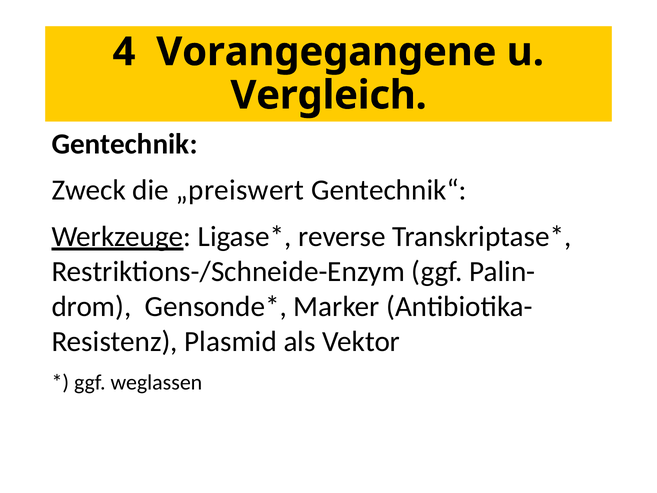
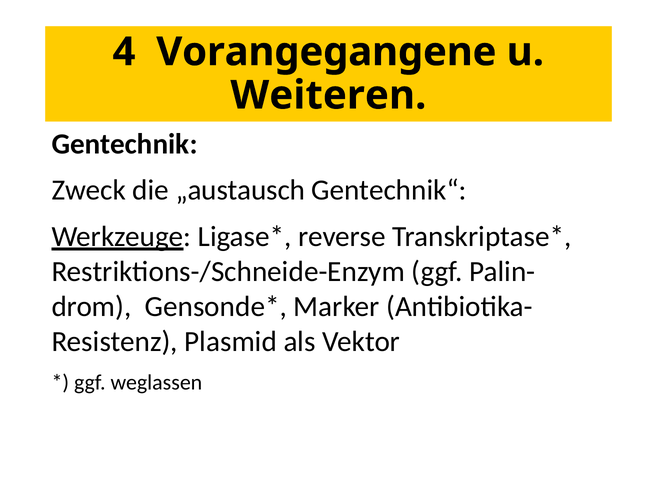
Vergleich: Vergleich -> Weiteren
„preiswert: „preiswert -> „austausch
